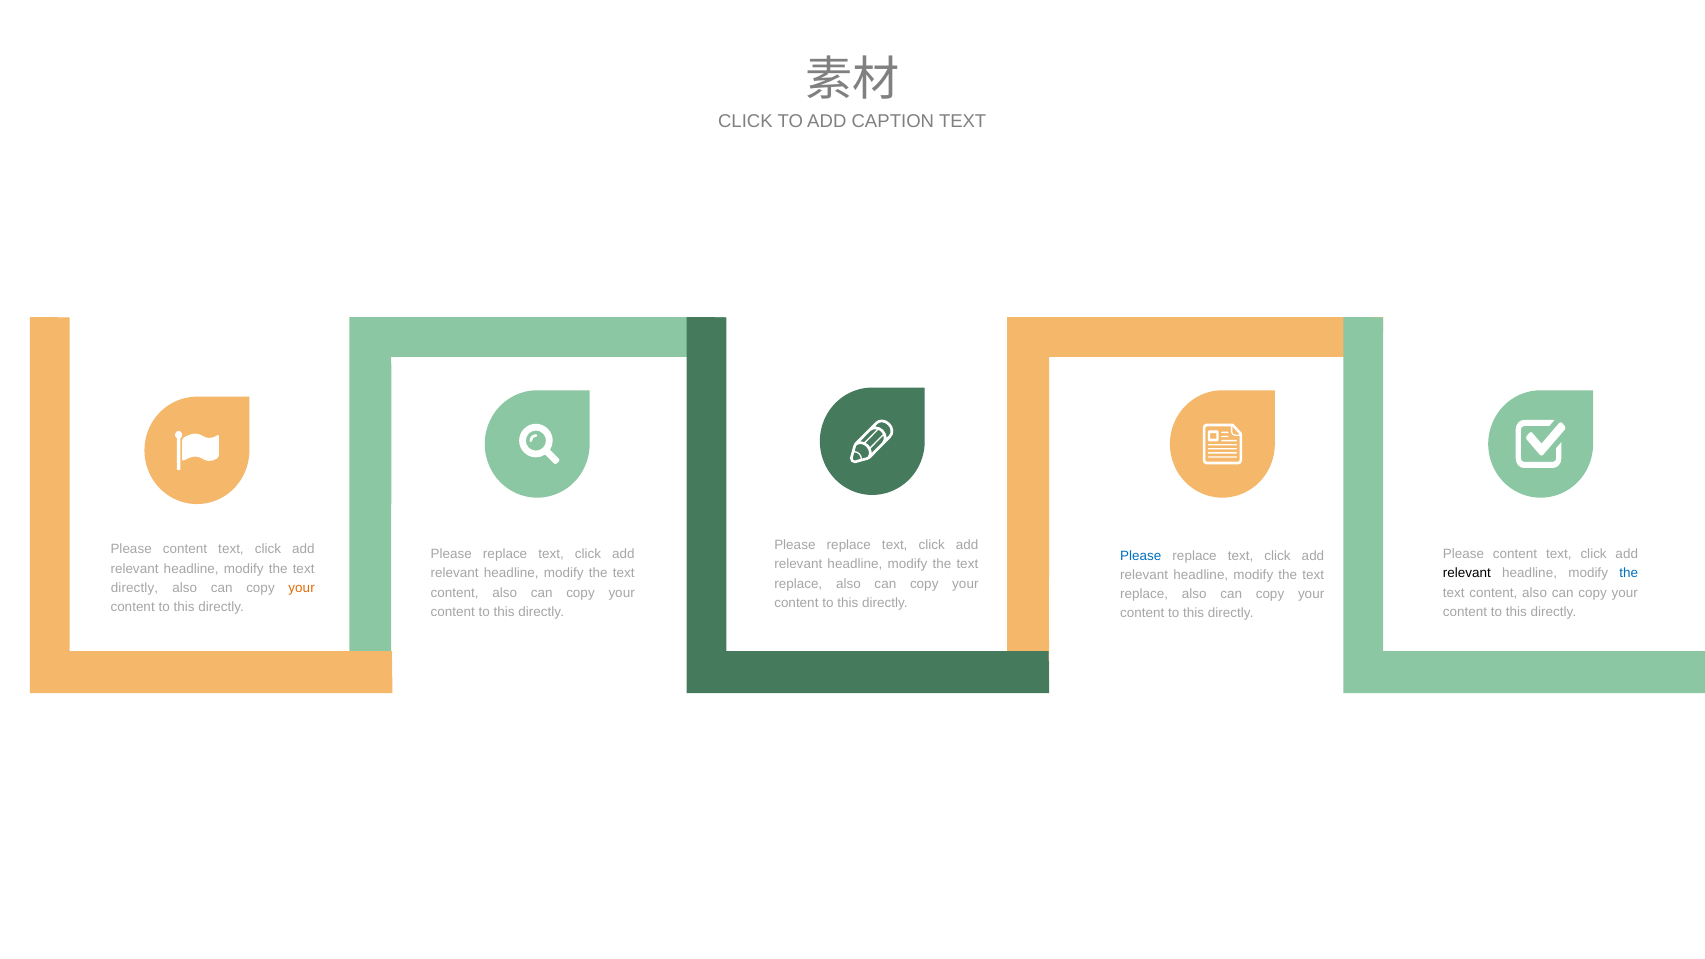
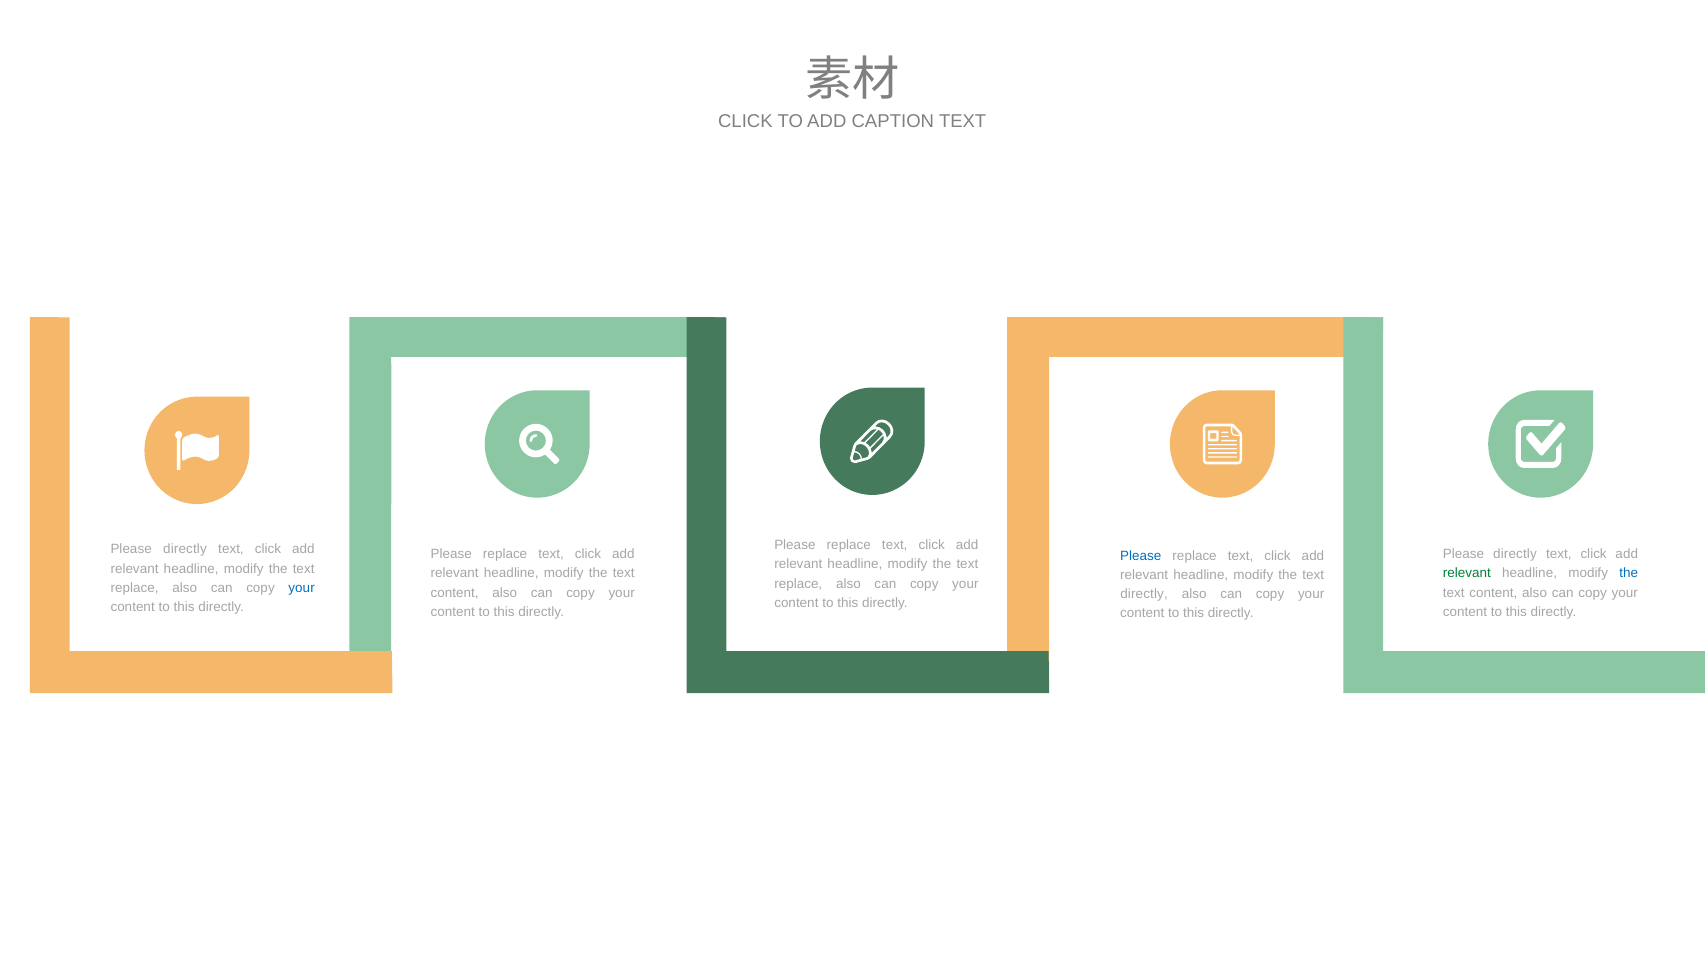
content at (185, 550): content -> directly
content at (1515, 554): content -> directly
relevant at (1467, 573) colour: black -> green
directly at (134, 588): directly -> replace
your at (302, 588) colour: orange -> blue
replace at (1144, 594): replace -> directly
